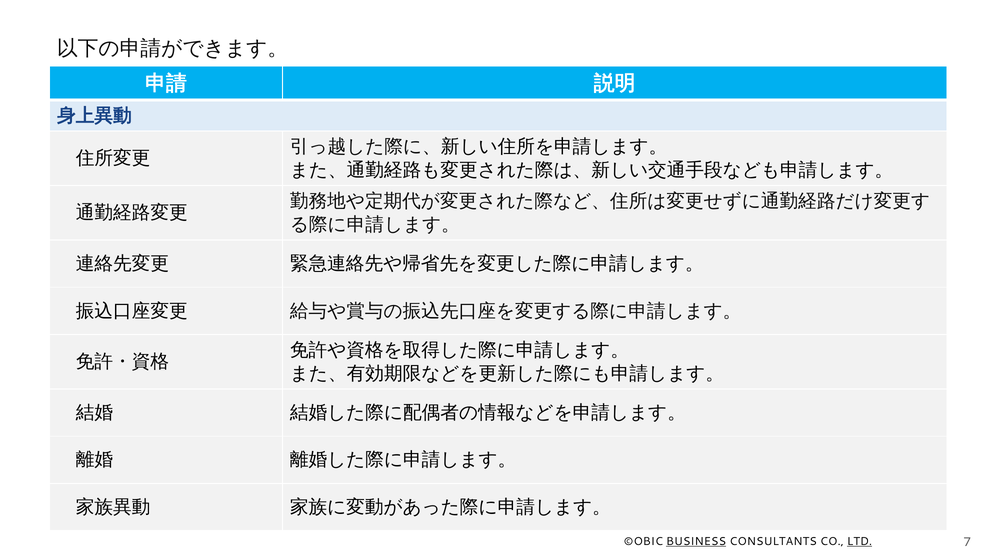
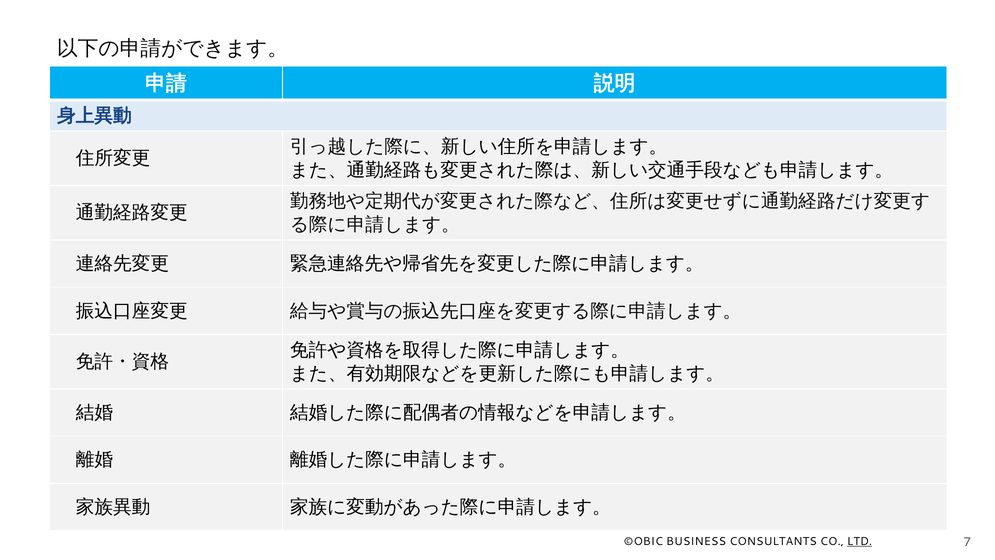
BUSINESS underline: present -> none
